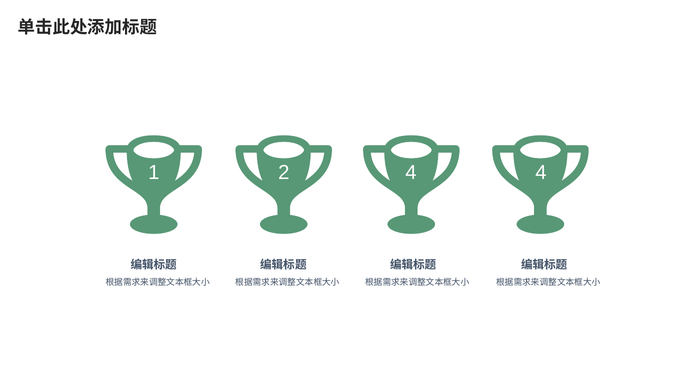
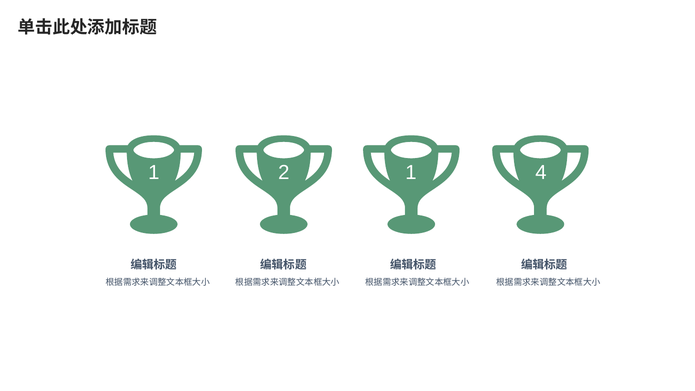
2 4: 4 -> 1
